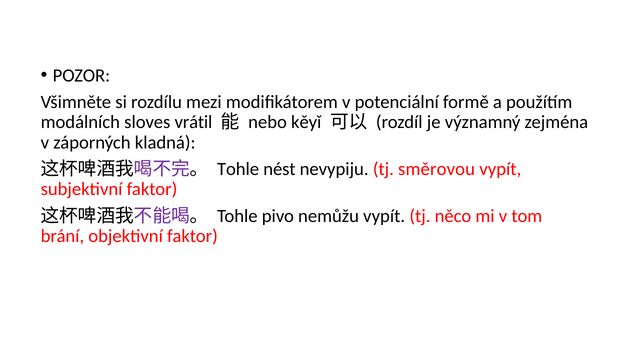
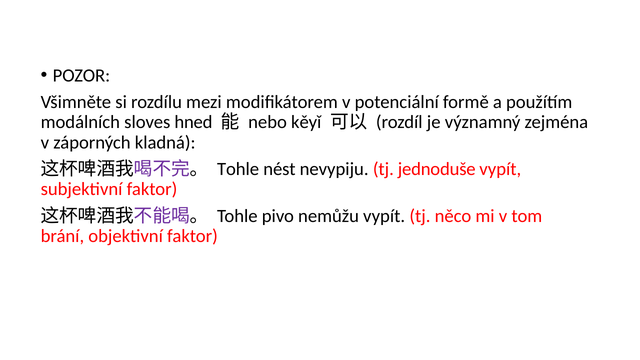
vrátil: vrátil -> hned
směrovou: směrovou -> jednoduše
